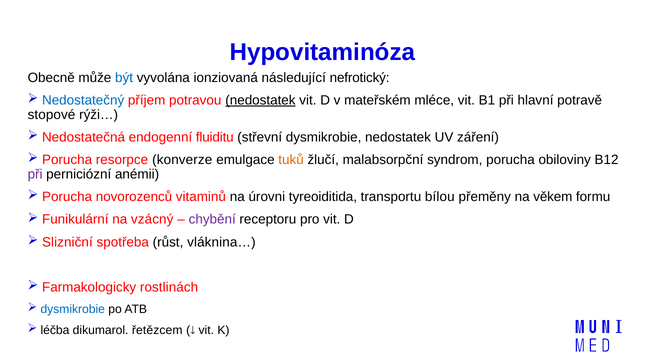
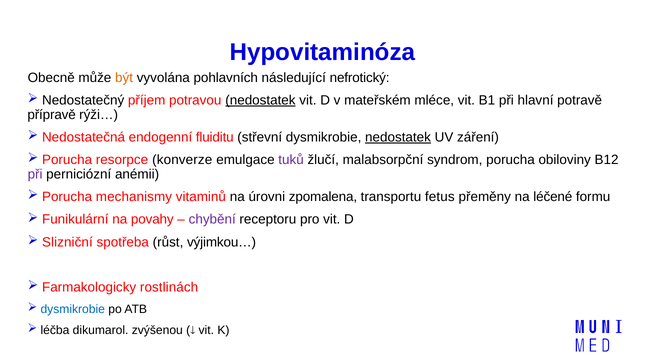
být colour: blue -> orange
ionziovaná: ionziovaná -> pohlavních
Nedostatečný colour: blue -> black
stopové: stopové -> přípravě
nedostatek at (398, 137) underline: none -> present
tuků colour: orange -> purple
novorozenců: novorozenců -> mechanismy
tyreoiditida: tyreoiditida -> zpomalena
bílou: bílou -> fetus
věkem: věkem -> léčené
vzácný: vzácný -> povahy
vláknina…: vláknina… -> výjimkou…
řetězcem: řetězcem -> zvýšenou
